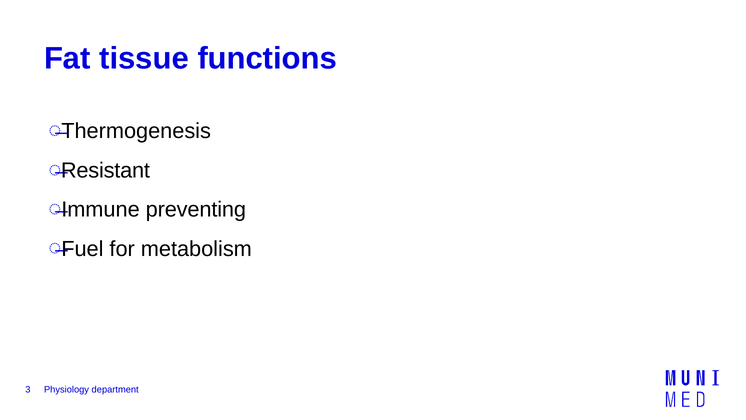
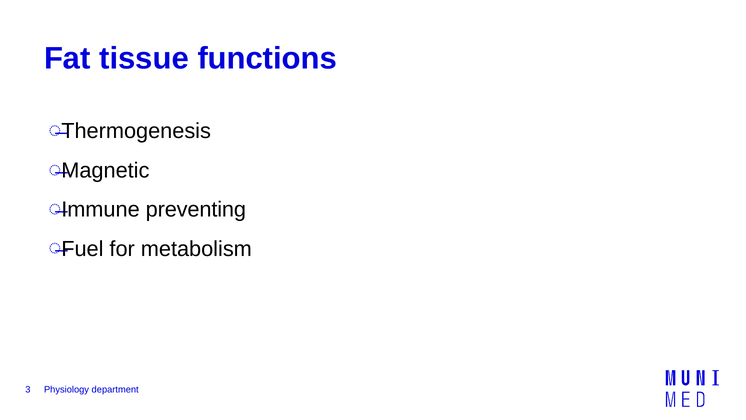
Resistant: Resistant -> Magnetic
